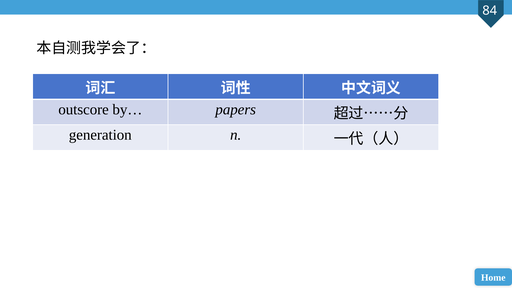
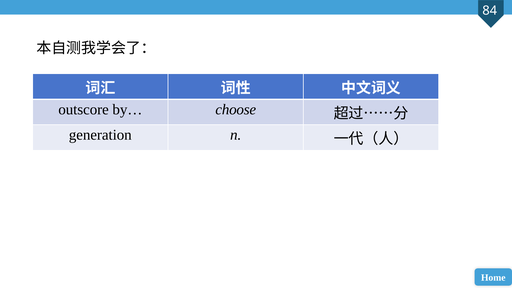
papers: papers -> choose
